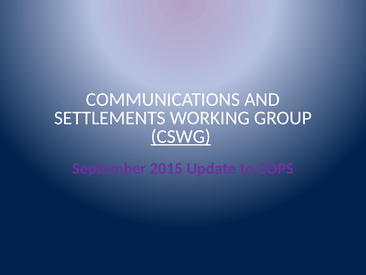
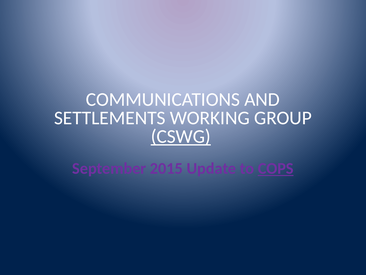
COPS underline: none -> present
